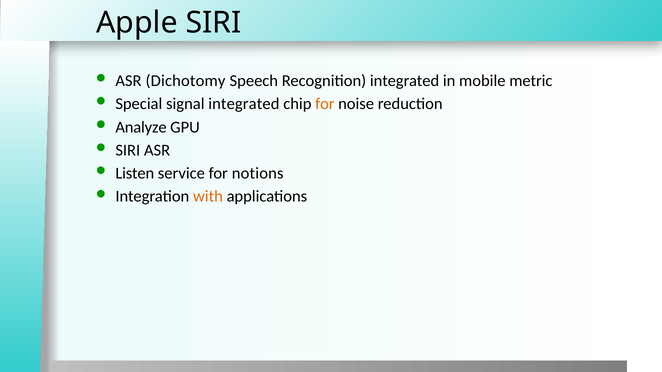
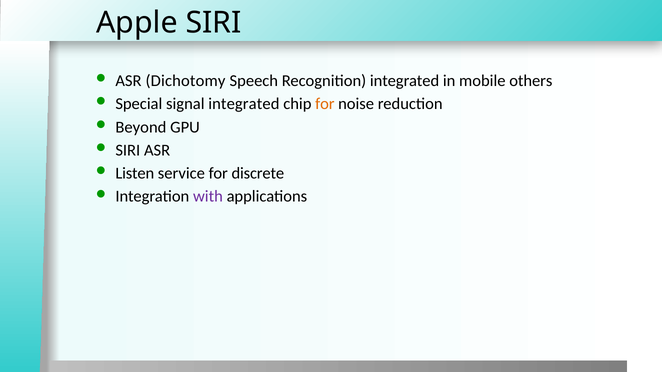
metric: metric -> others
Analyze: Analyze -> Beyond
notions: notions -> discrete
with colour: orange -> purple
